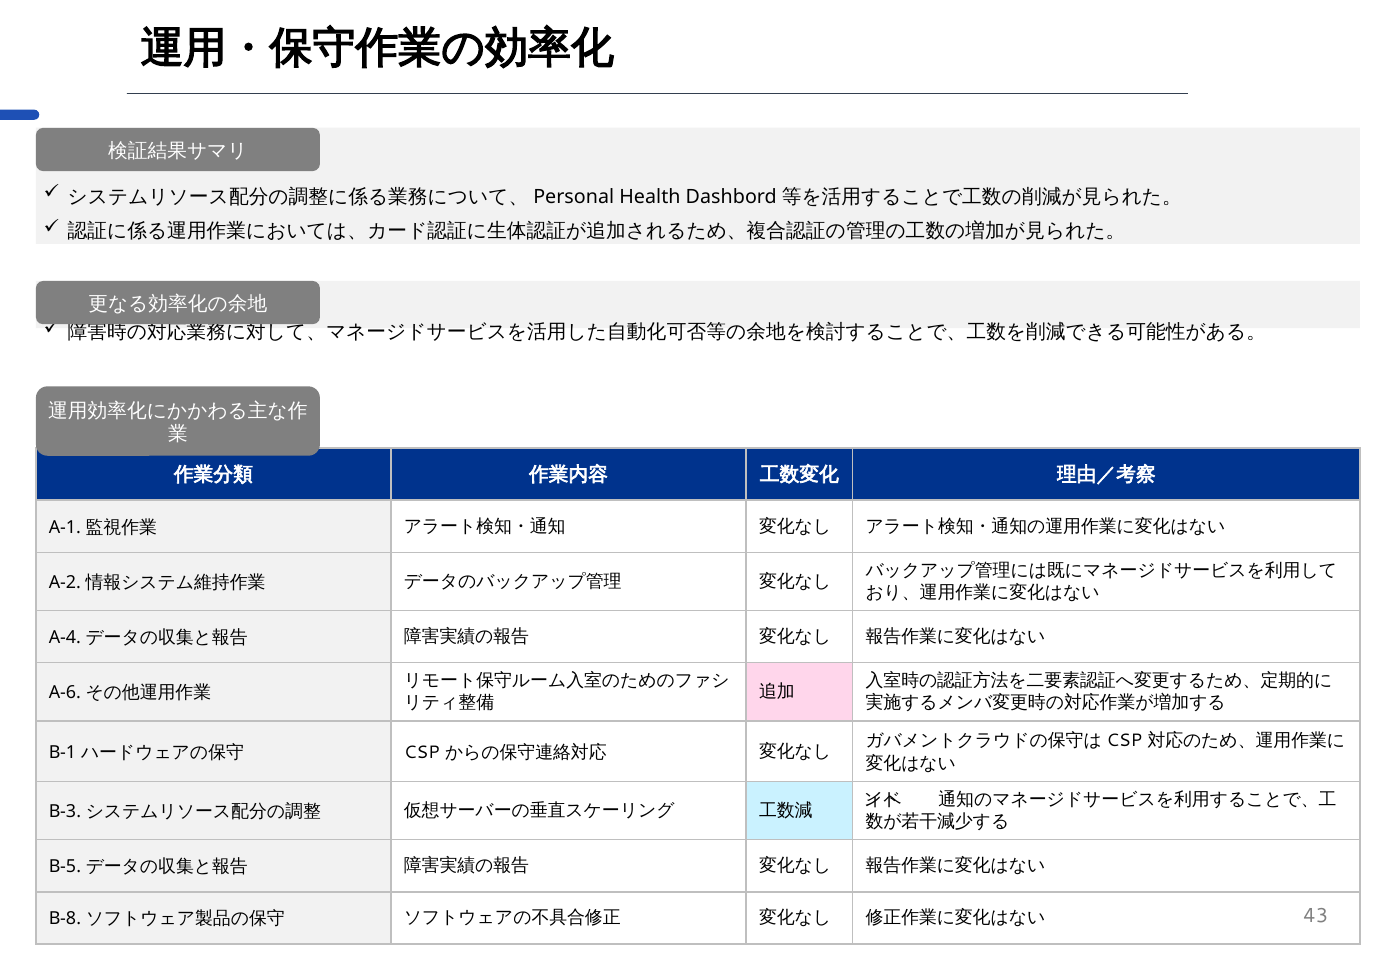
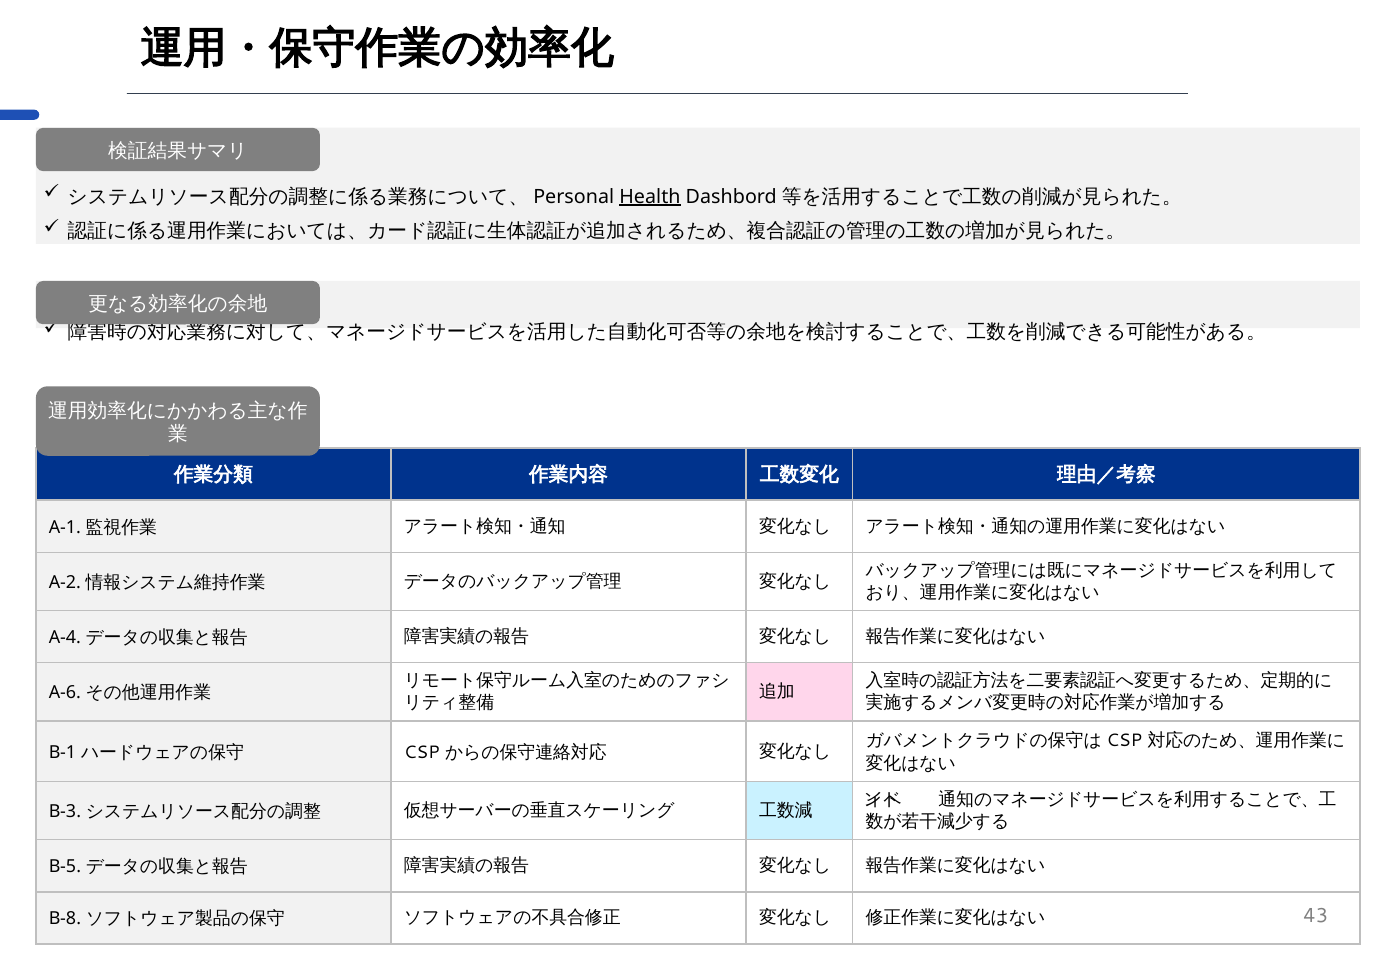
Health underline: none -> present
